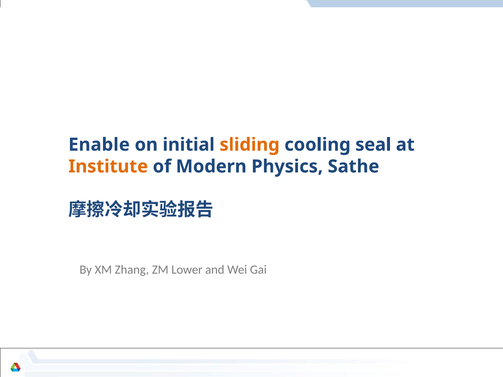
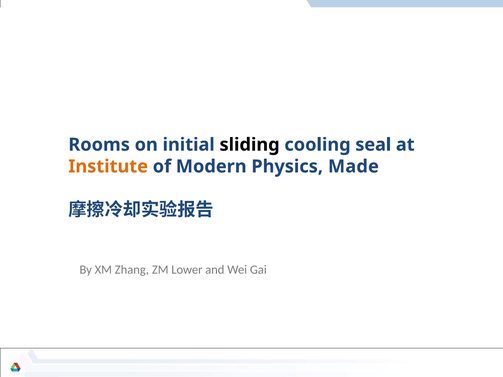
Enable: Enable -> Rooms
sliding colour: orange -> black
Sathe: Sathe -> Made
